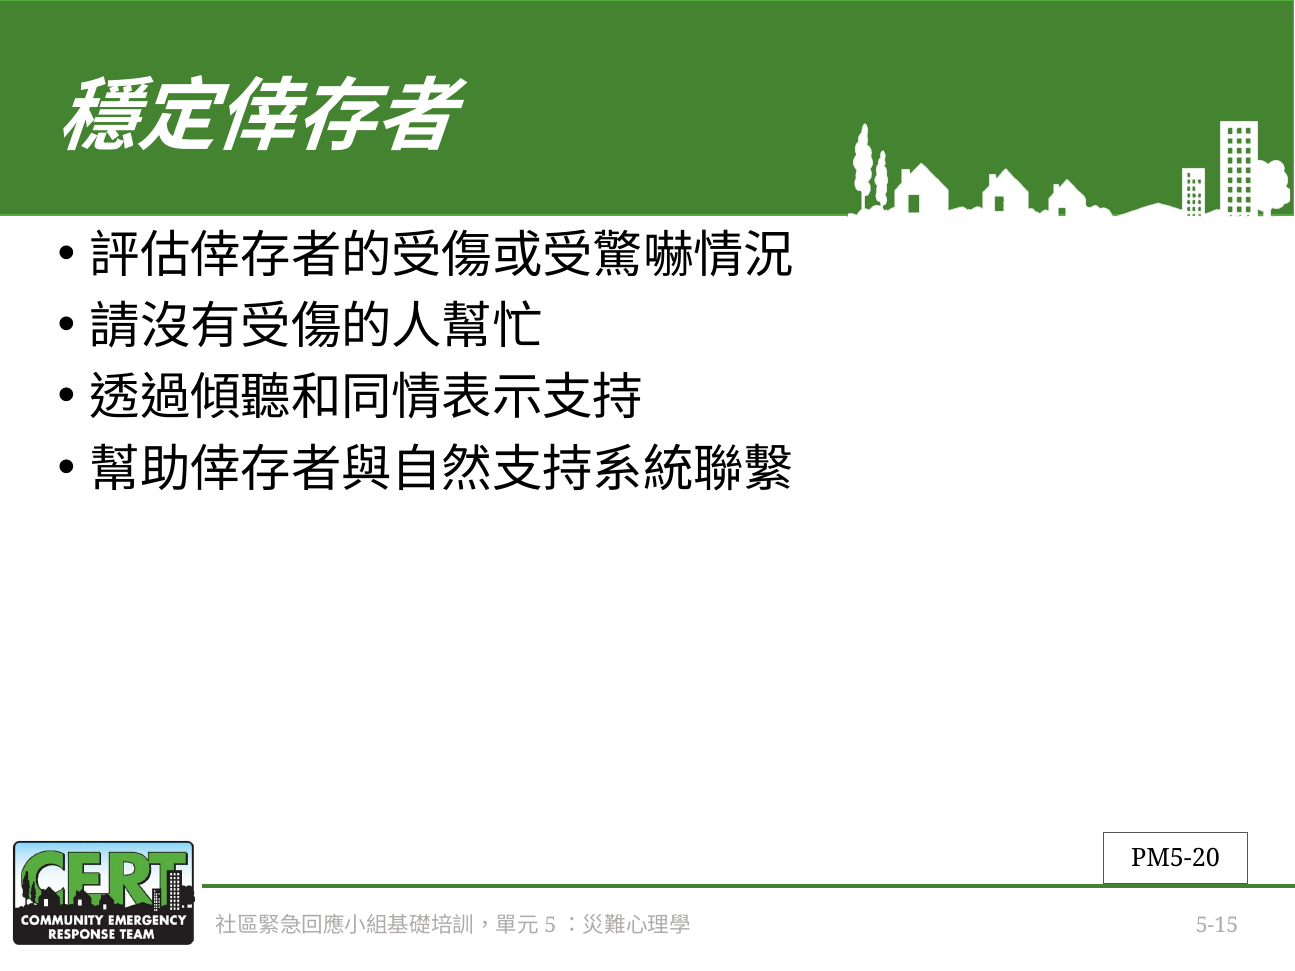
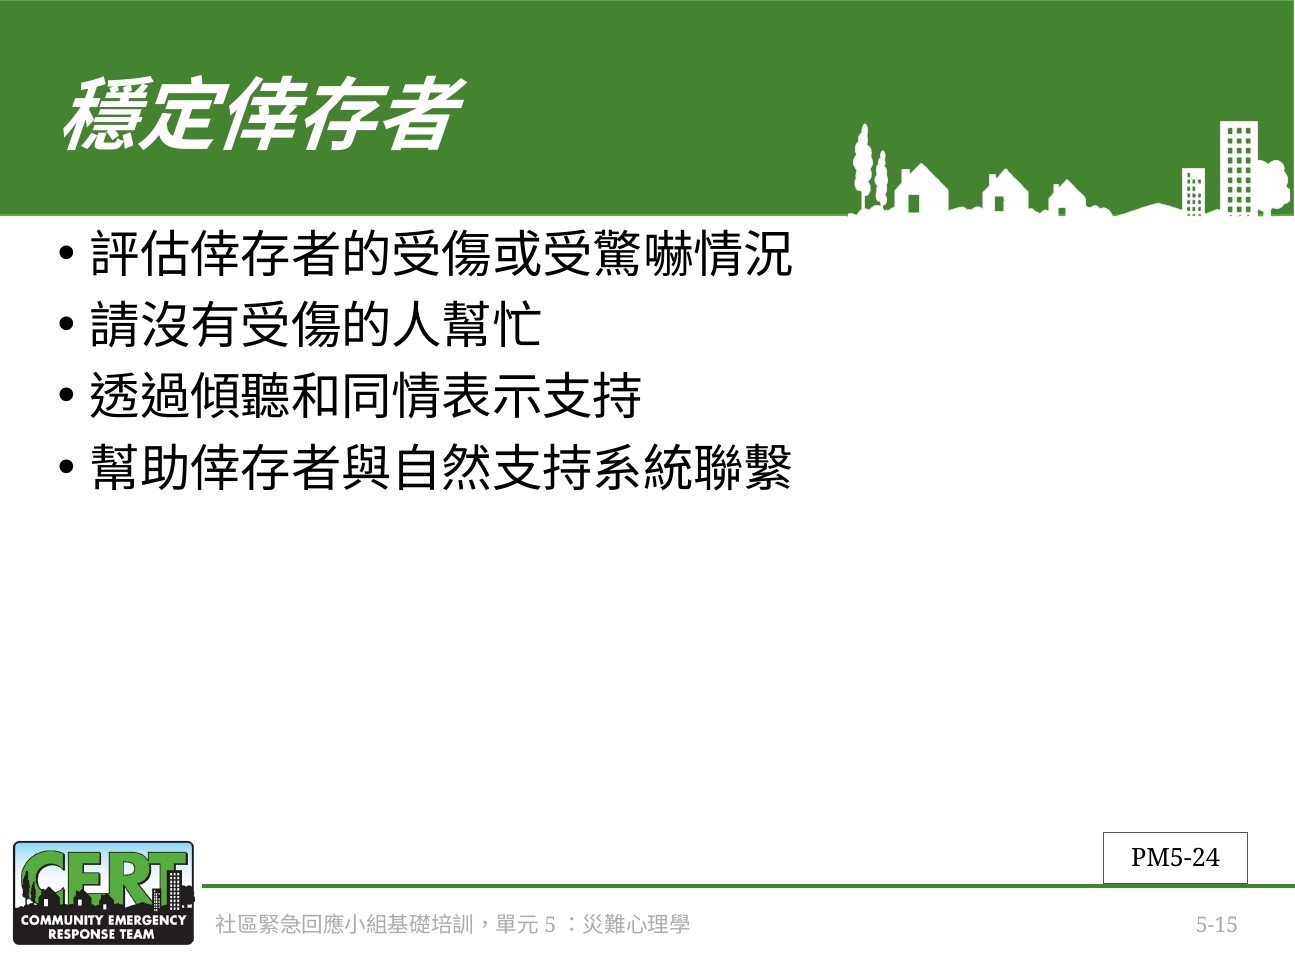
PM5-20: PM5-20 -> PM5-24
